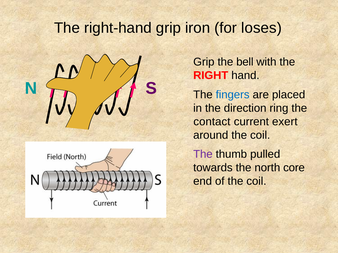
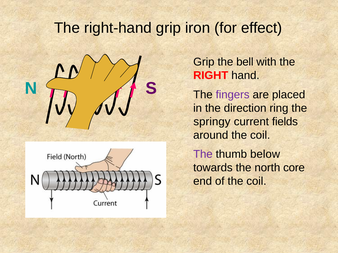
loses: loses -> effect
fingers colour: blue -> purple
contact: contact -> springy
exert: exert -> fields
pulled: pulled -> below
